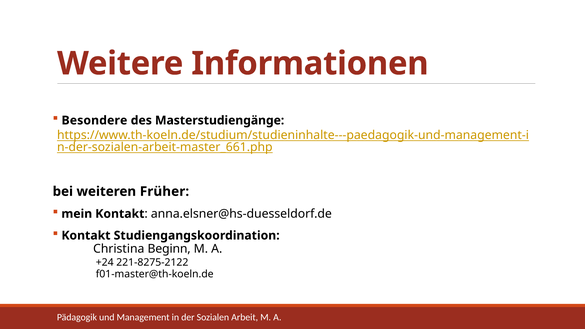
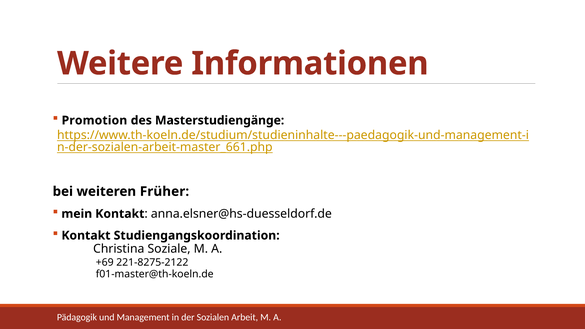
Besondere: Besondere -> Promotion
Beginn: Beginn -> Soziale
+24: +24 -> +69
